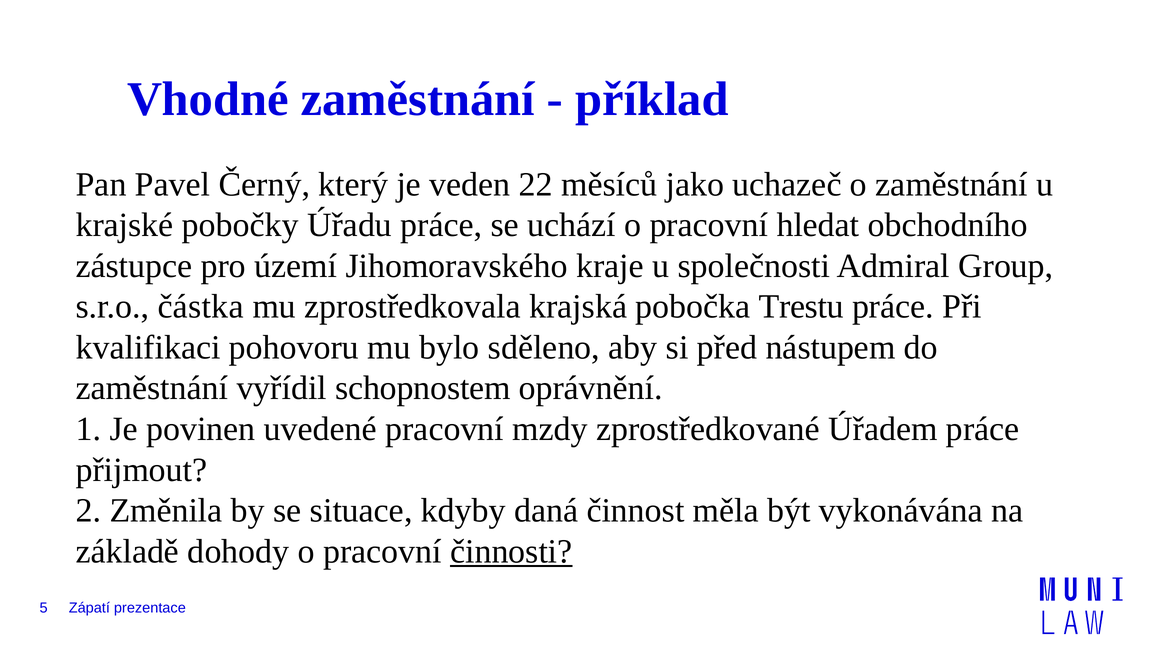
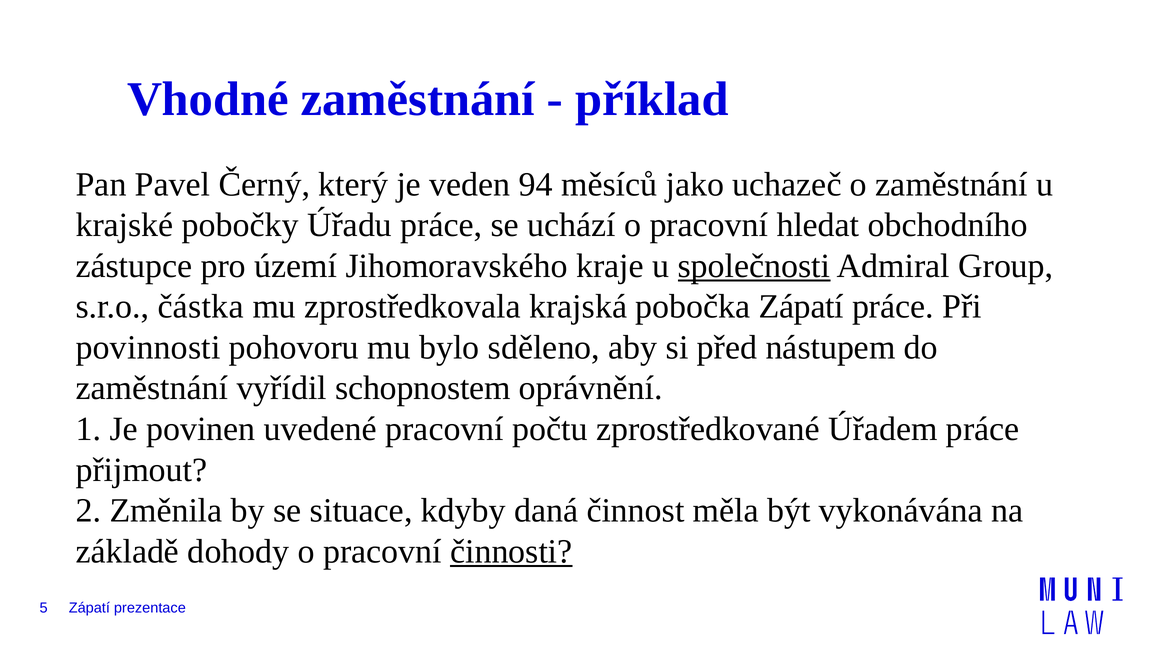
22: 22 -> 94
společnosti underline: none -> present
pobočka Trestu: Trestu -> Zápatí
kvalifikaci: kvalifikaci -> povinnosti
mzdy: mzdy -> počtu
